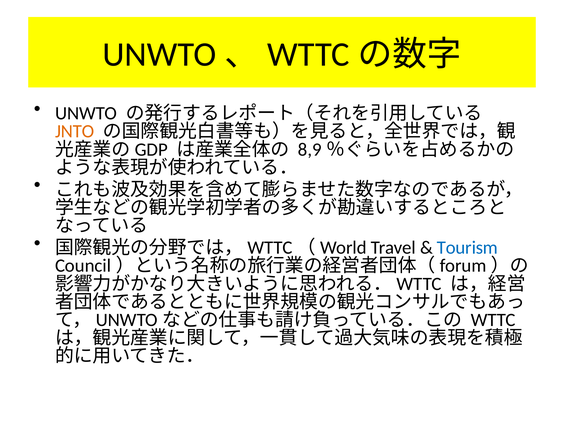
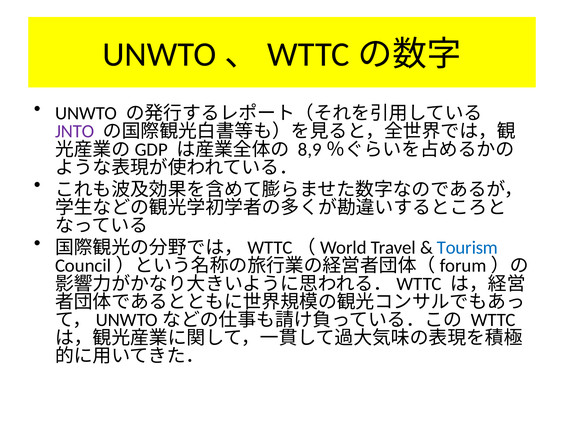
JNTO colour: orange -> purple
